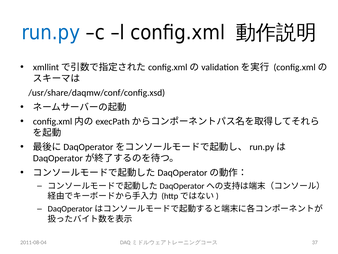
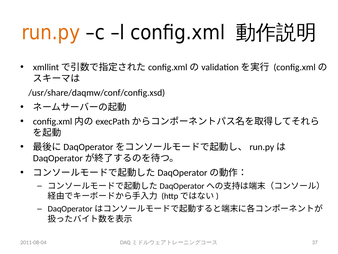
run.py colour: blue -> orange
